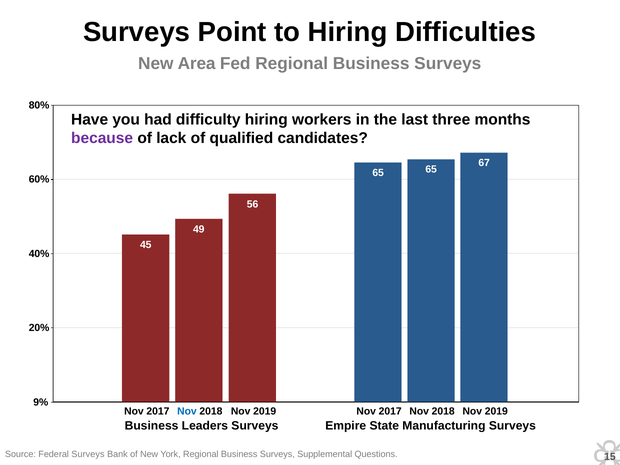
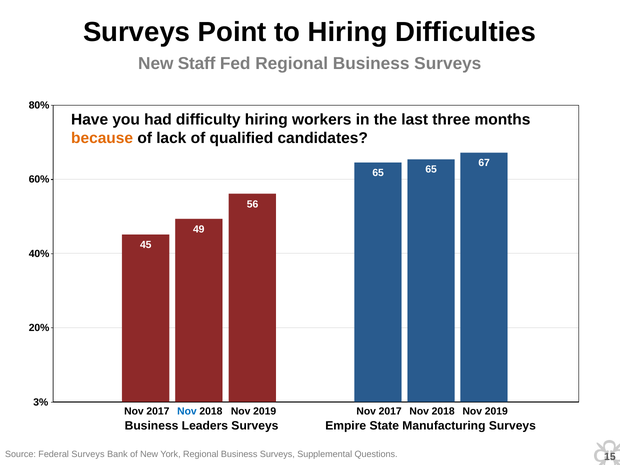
Area: Area -> Staff
because colour: purple -> orange
9%: 9% -> 3%
